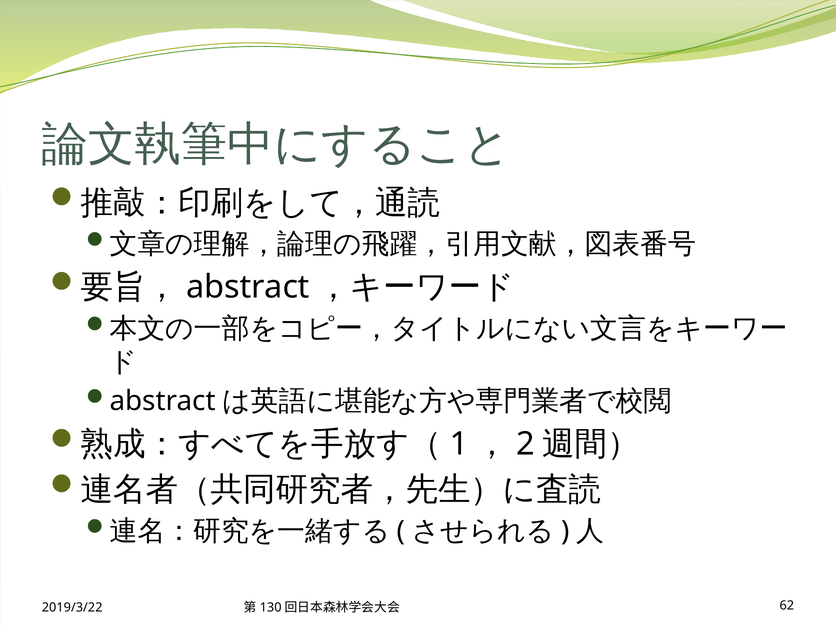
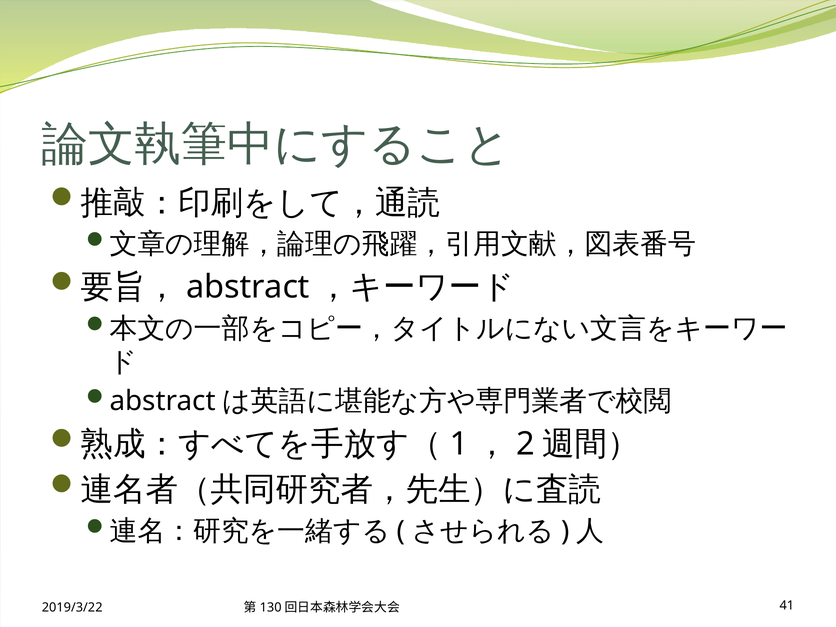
62: 62 -> 41
